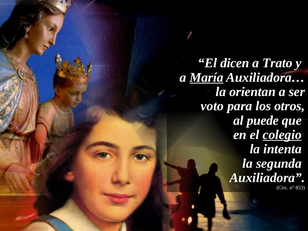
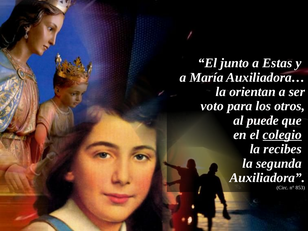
dicen: dicen -> junto
Trato: Trato -> Estas
María underline: present -> none
intenta: intenta -> recibes
